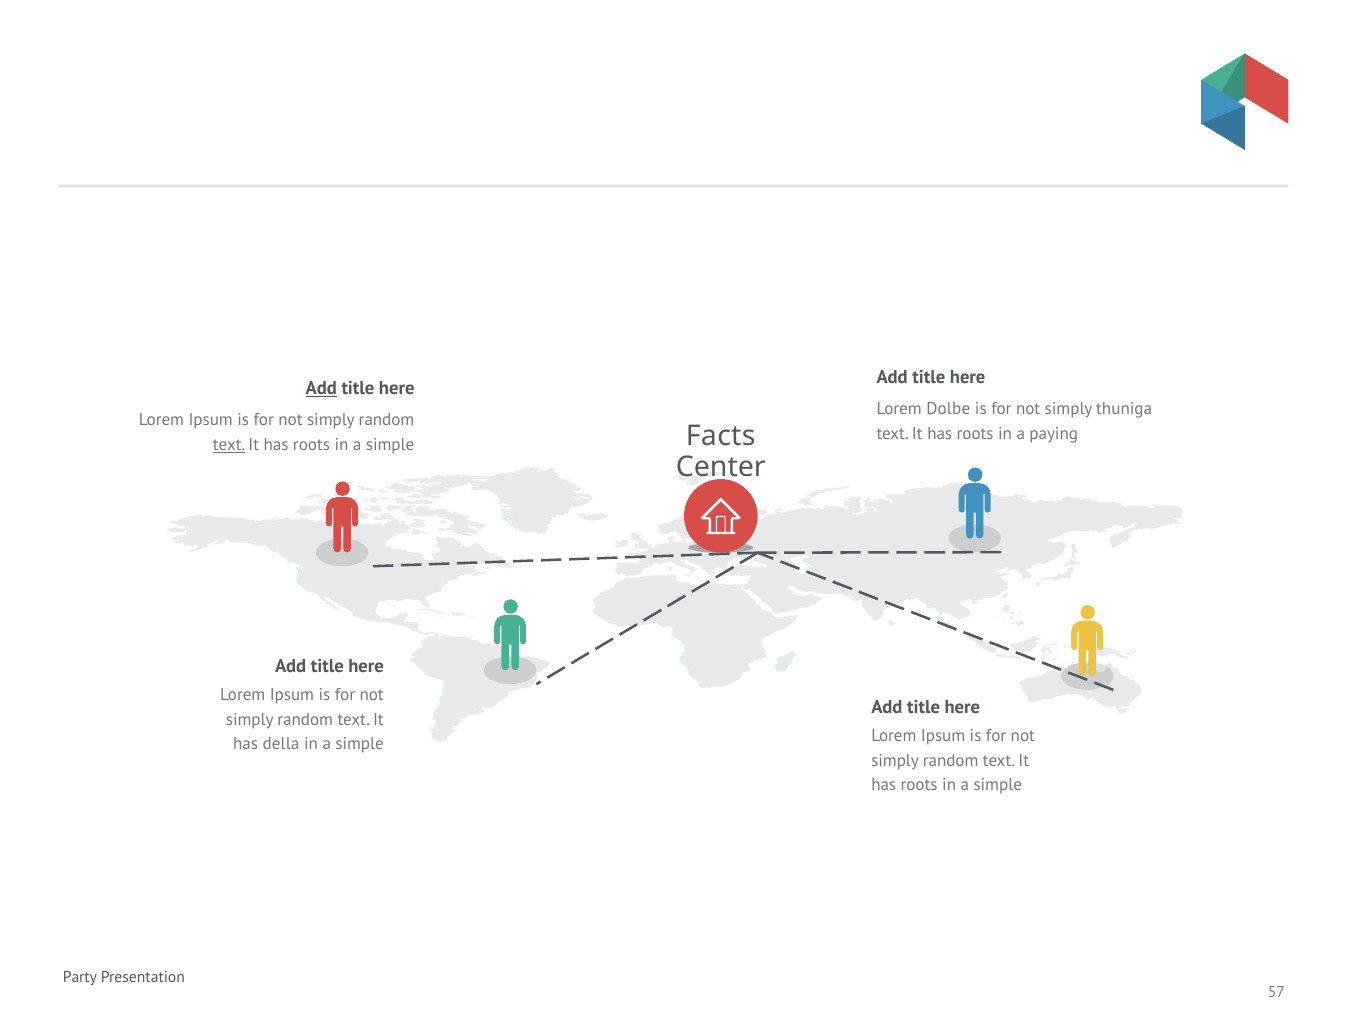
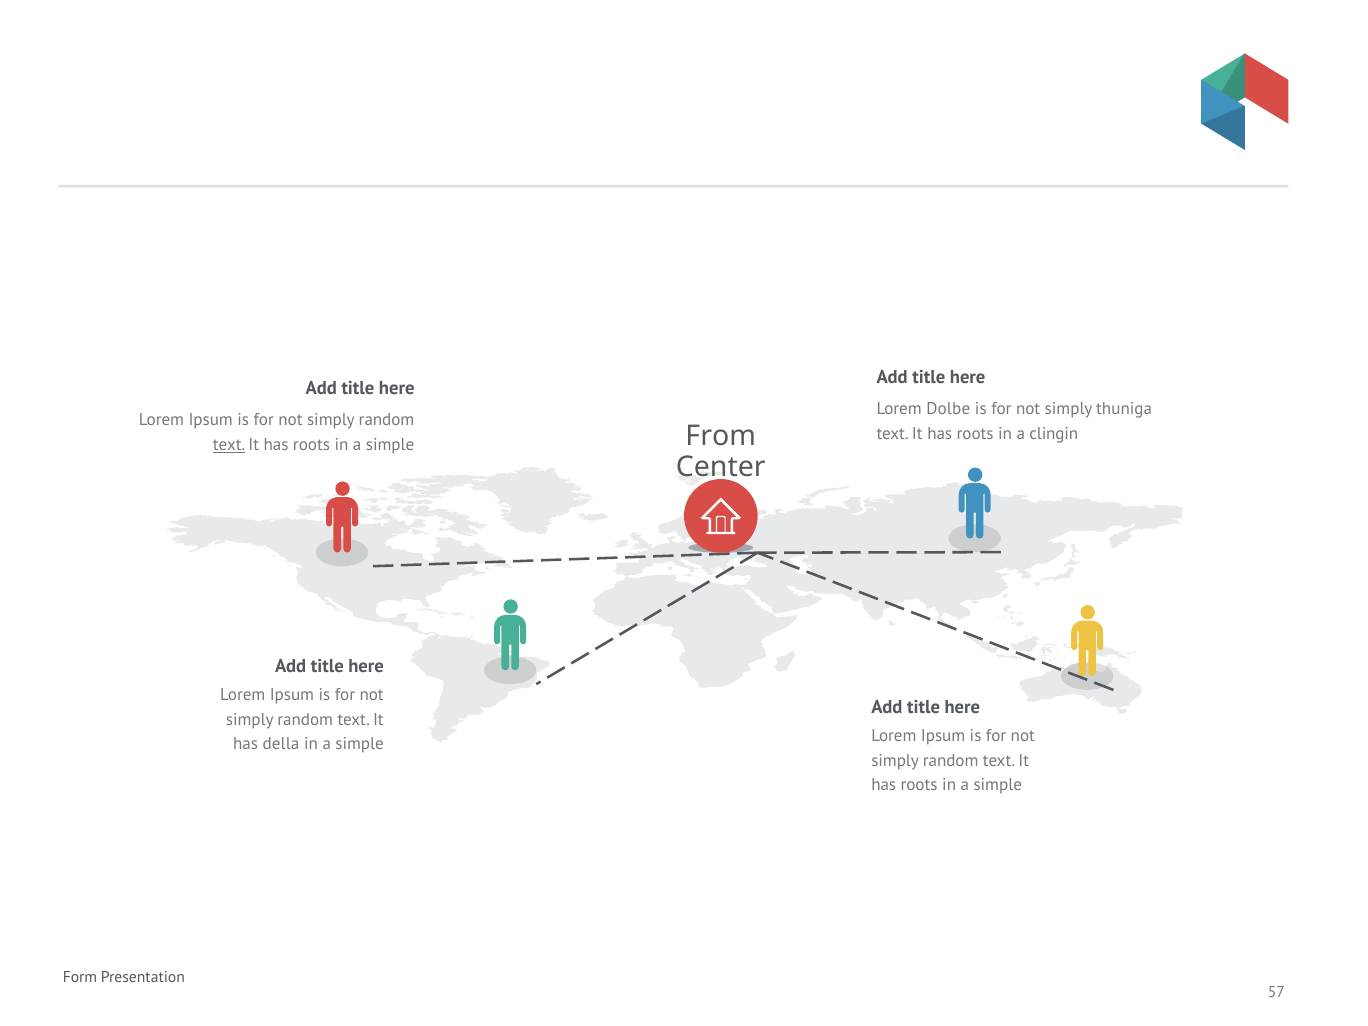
Add at (321, 388) underline: present -> none
paying: paying -> clingin
Facts: Facts -> From
Party: Party -> Form
